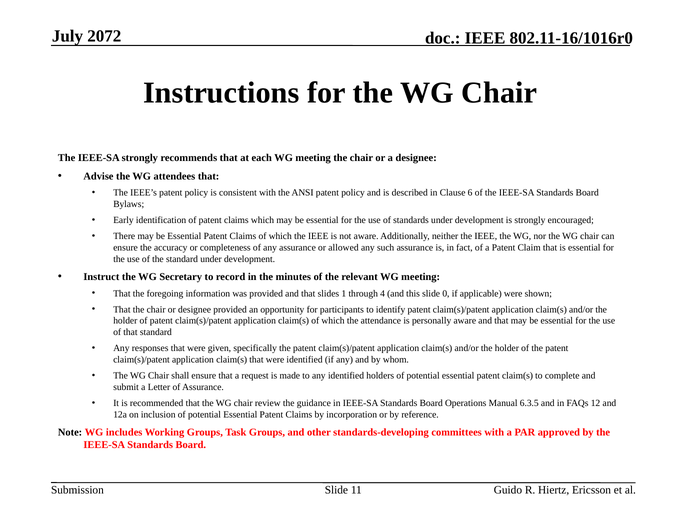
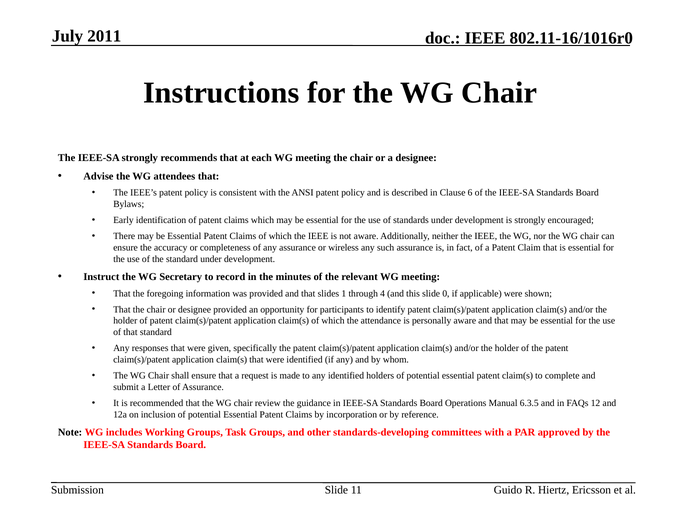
2072: 2072 -> 2011
allowed: allowed -> wireless
